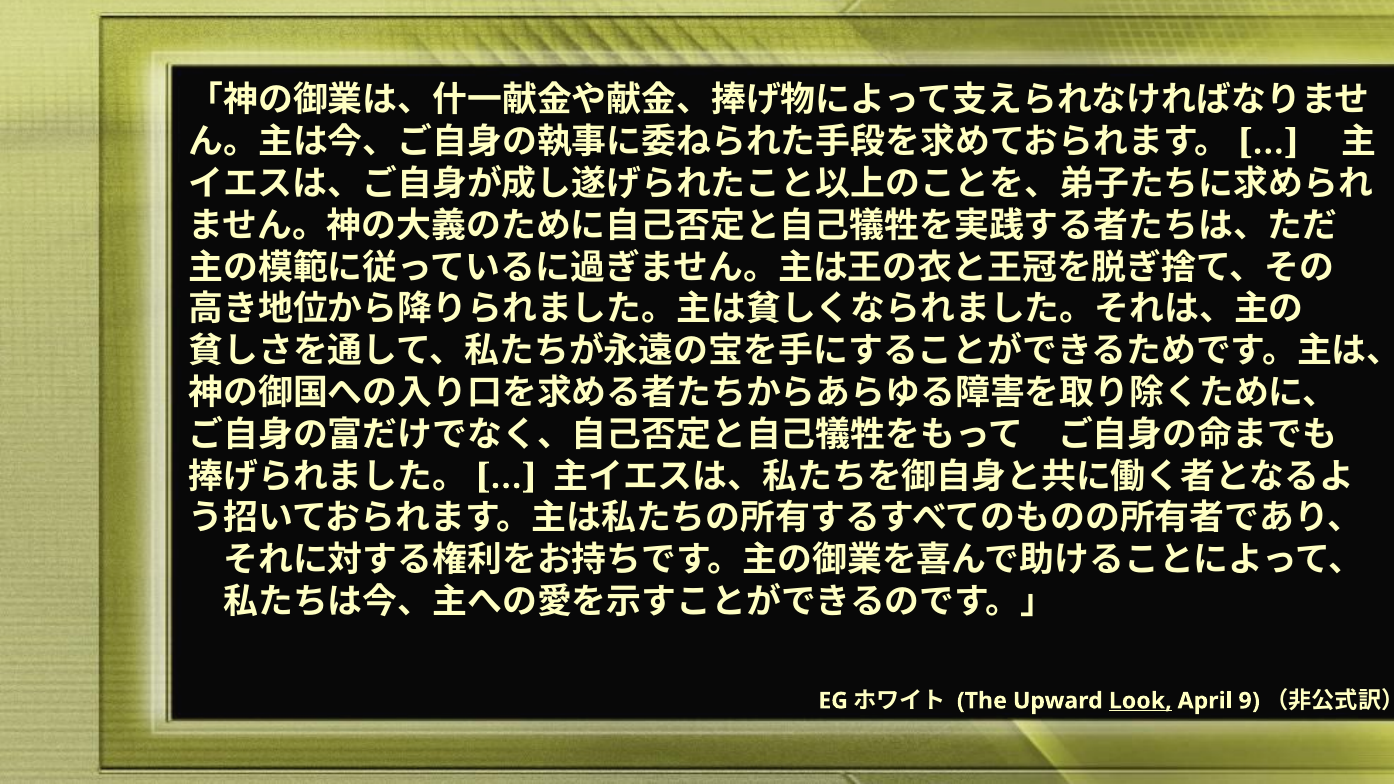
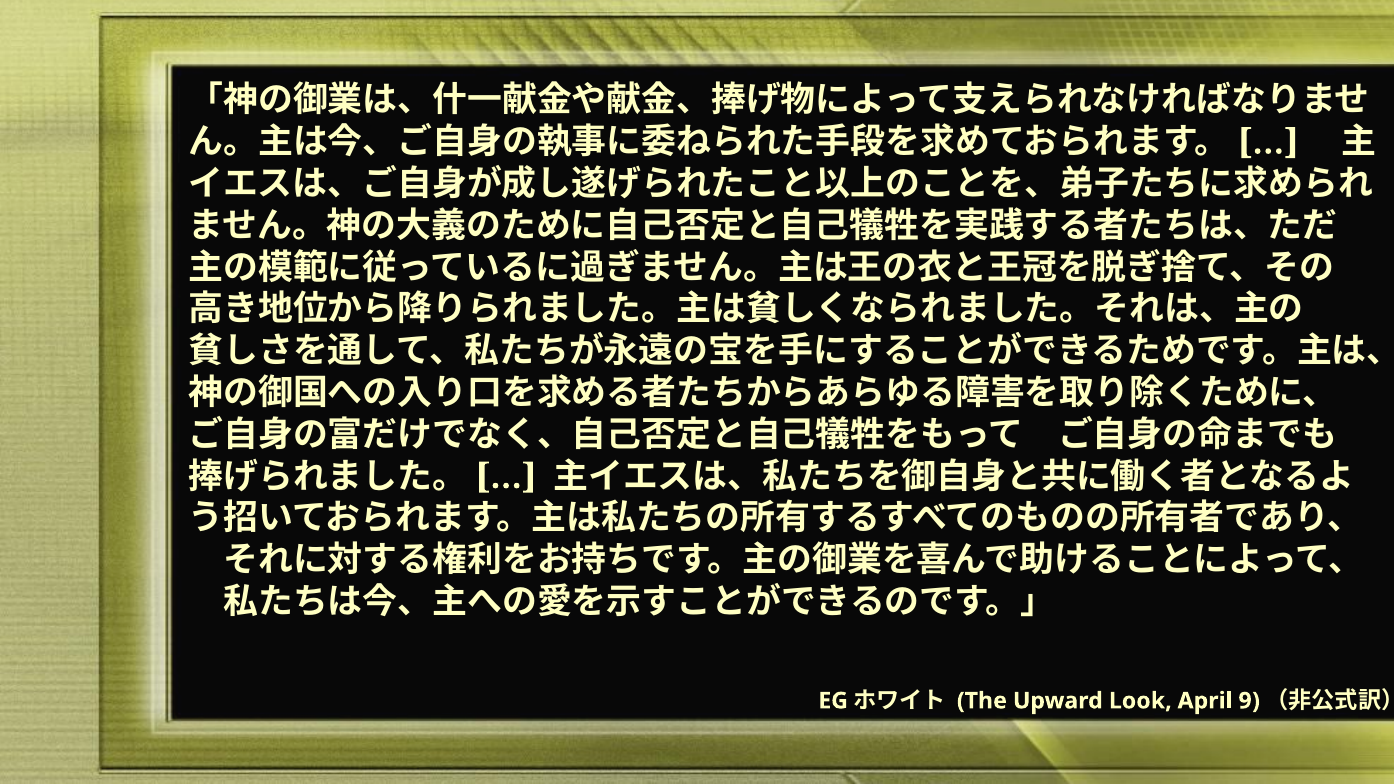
Look underline: present -> none
